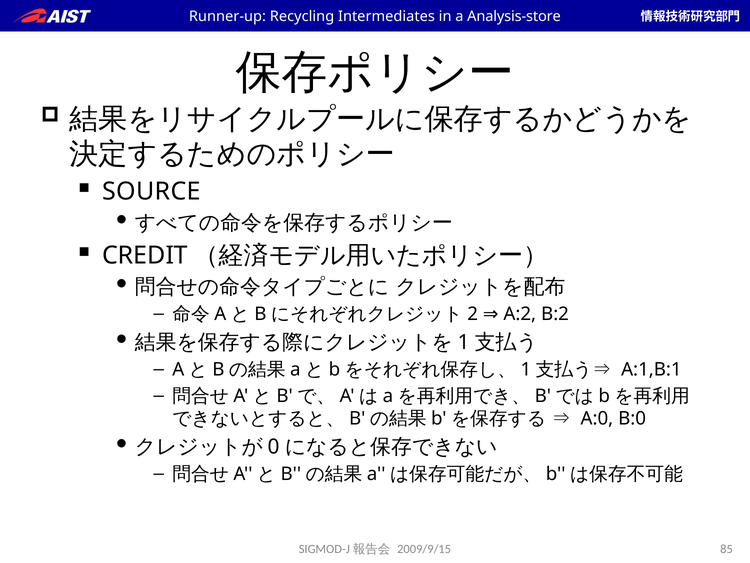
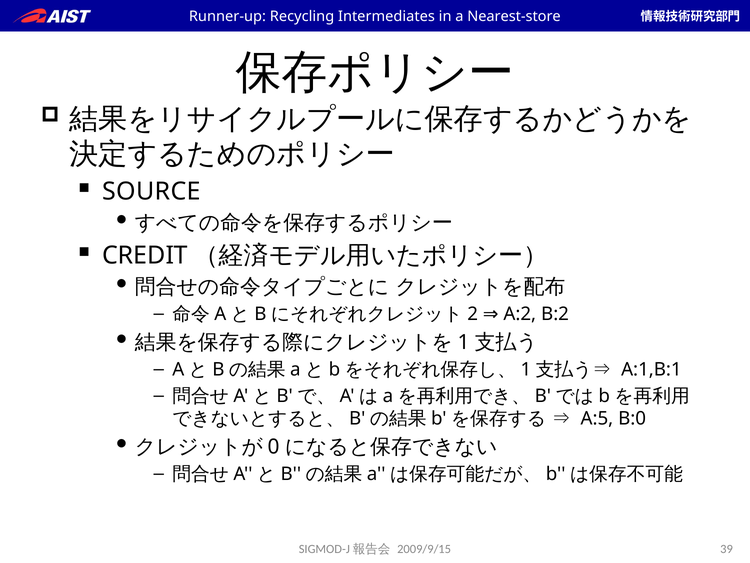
Analysis-store: Analysis-store -> Nearest-store
A:0: A:0 -> A:5
85: 85 -> 39
